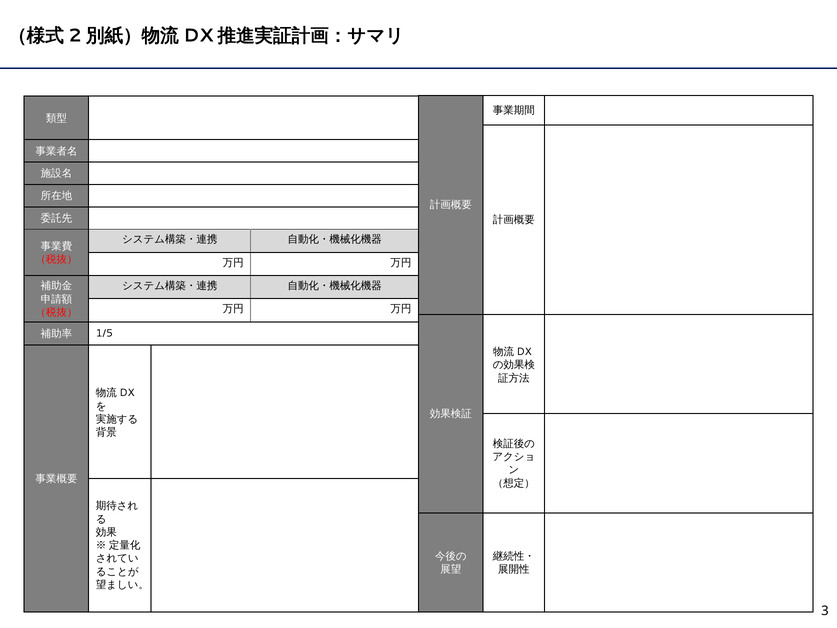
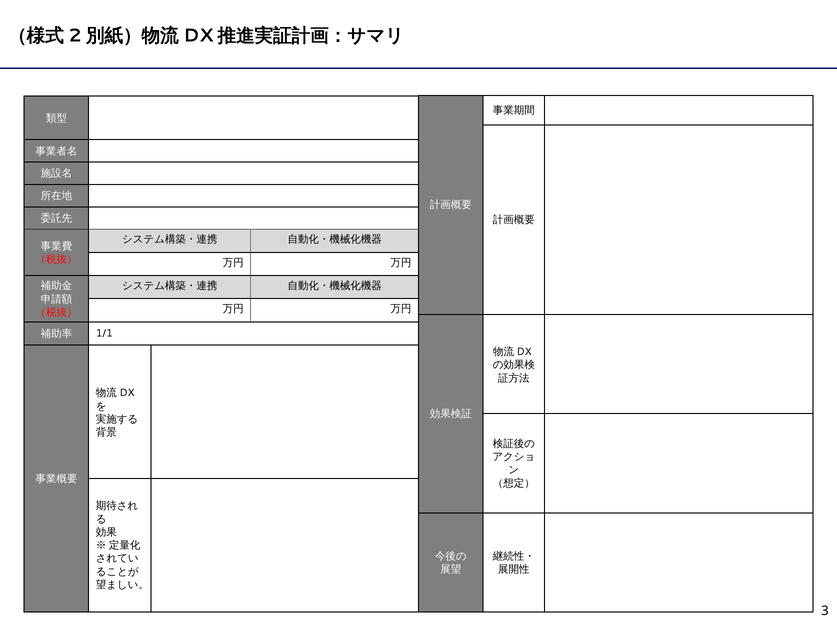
1/5: 1/5 -> 1/1
